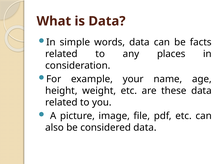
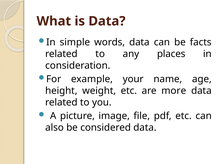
these: these -> more
